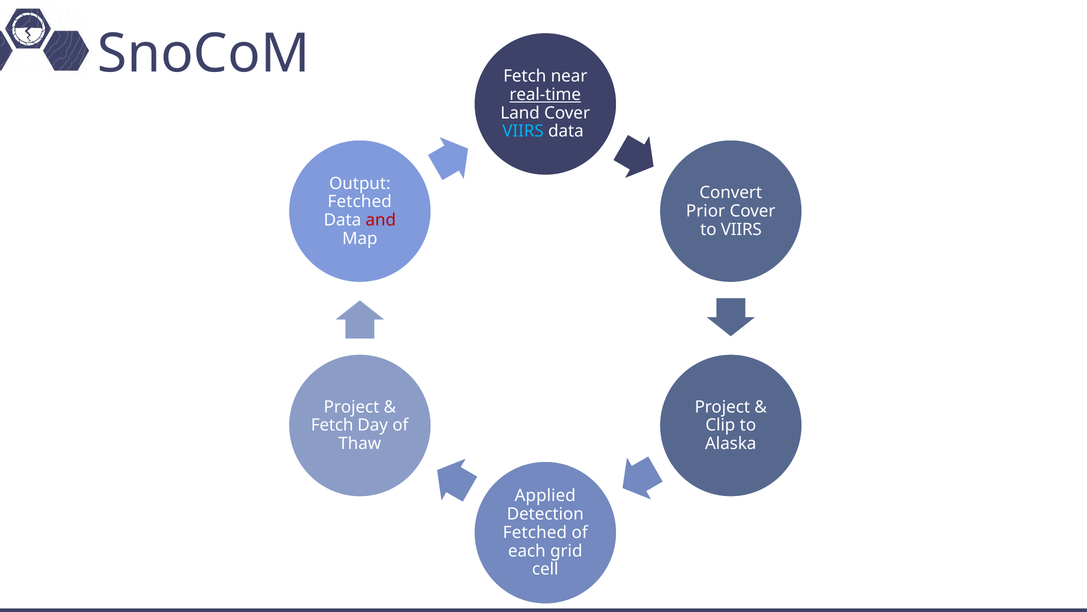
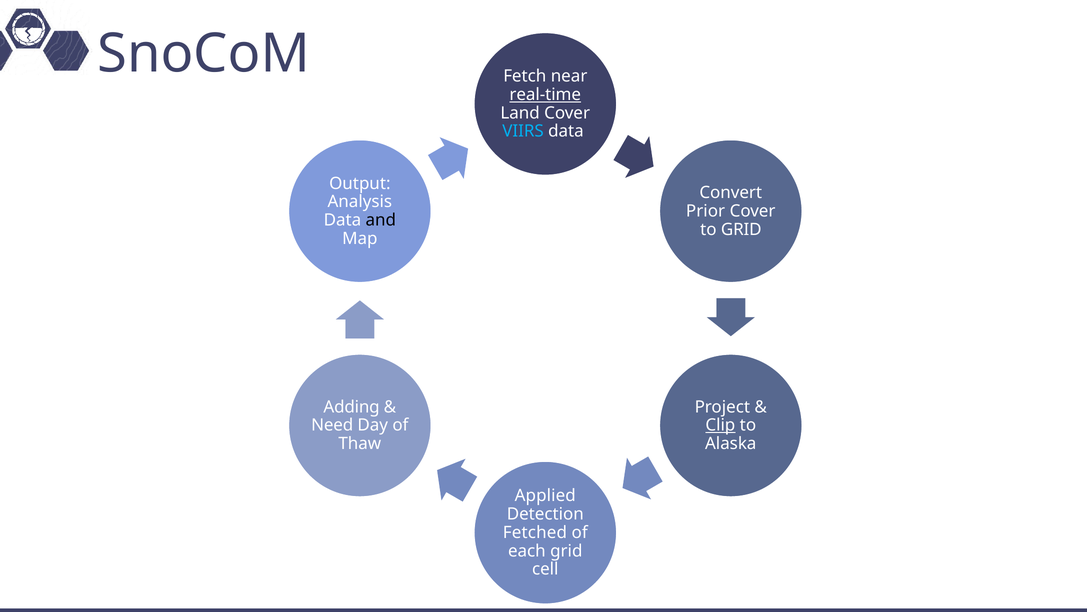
Fetched at (360, 202): Fetched -> Analysis
and colour: red -> black
to VIIRS: VIIRS -> GRID
Project at (352, 407): Project -> Adding
Fetch at (332, 425): Fetch -> Need
Clip underline: none -> present
